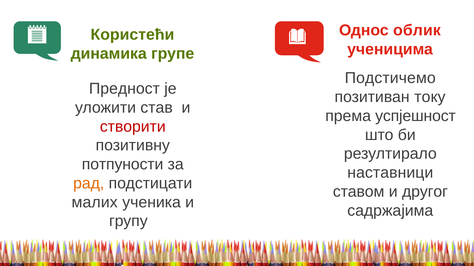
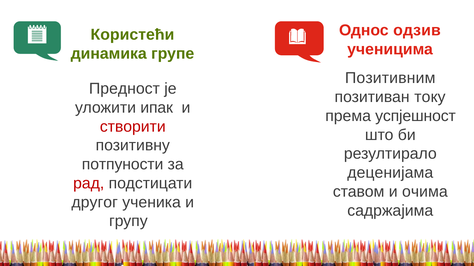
облик: облик -> одзив
Подстичемо: Подстичемо -> Позитивним
став: став -> ипак
наставници: наставници -> деценијама
рад colour: orange -> red
другог: другог -> очима
малих: малих -> другог
